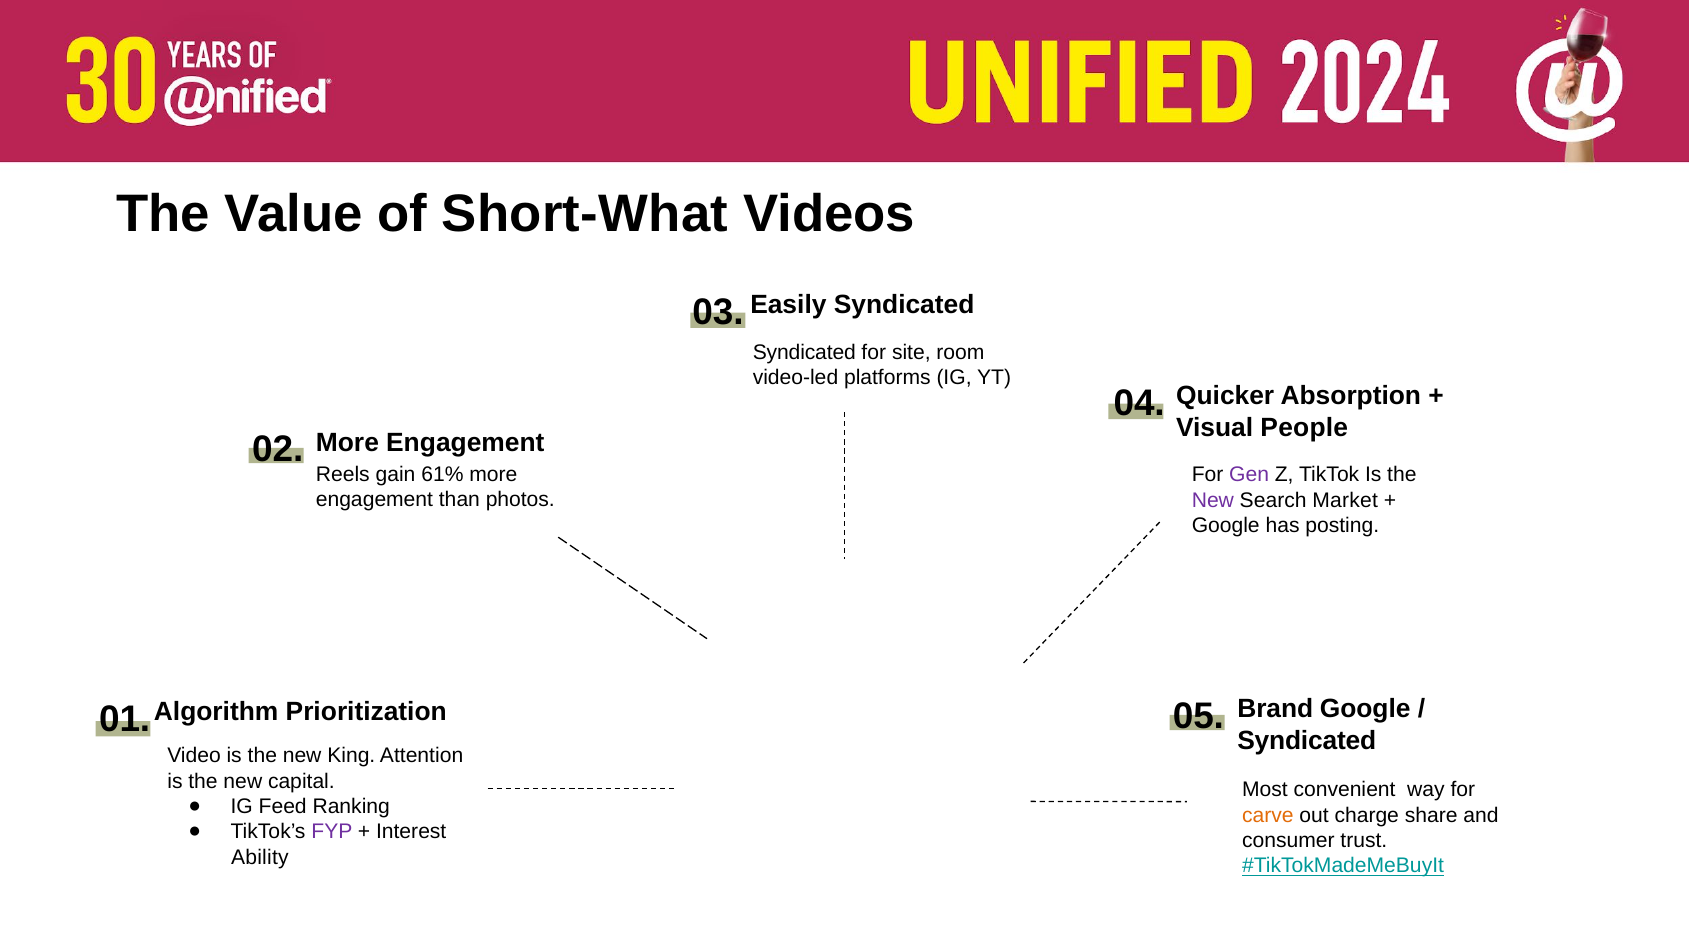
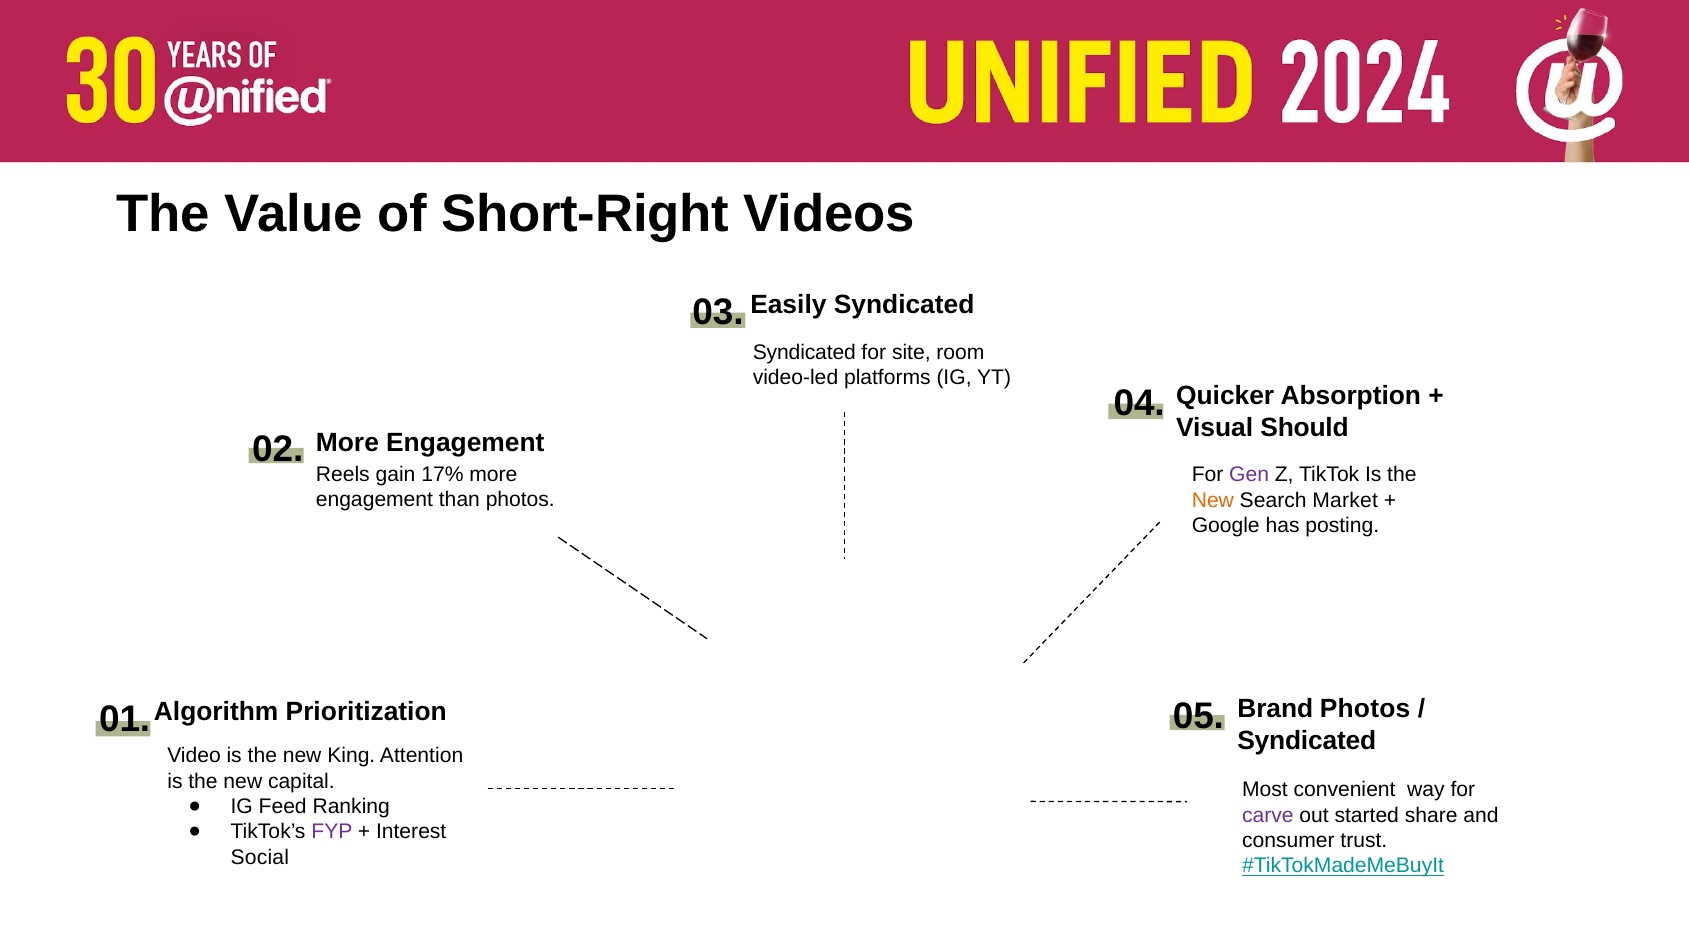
Short-What: Short-What -> Short-Right
People: People -> Should
61%: 61% -> 17%
New at (1213, 500) colour: purple -> orange
Brand Google: Google -> Photos
carve colour: orange -> purple
charge: charge -> started
Ability: Ability -> Social
